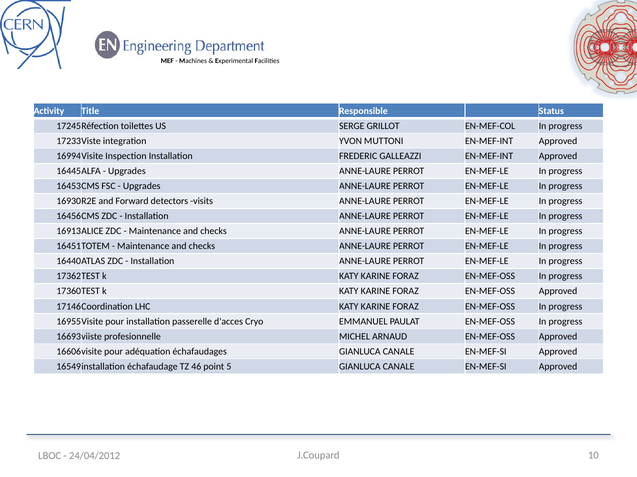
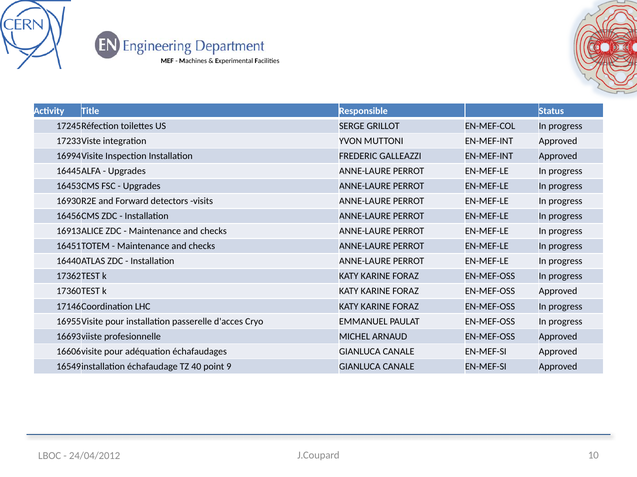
46: 46 -> 40
5: 5 -> 9
